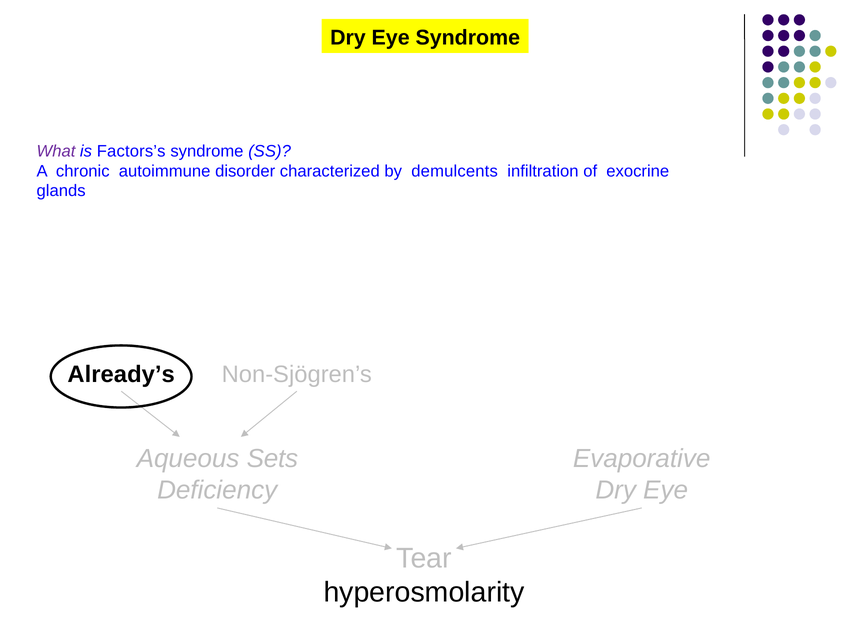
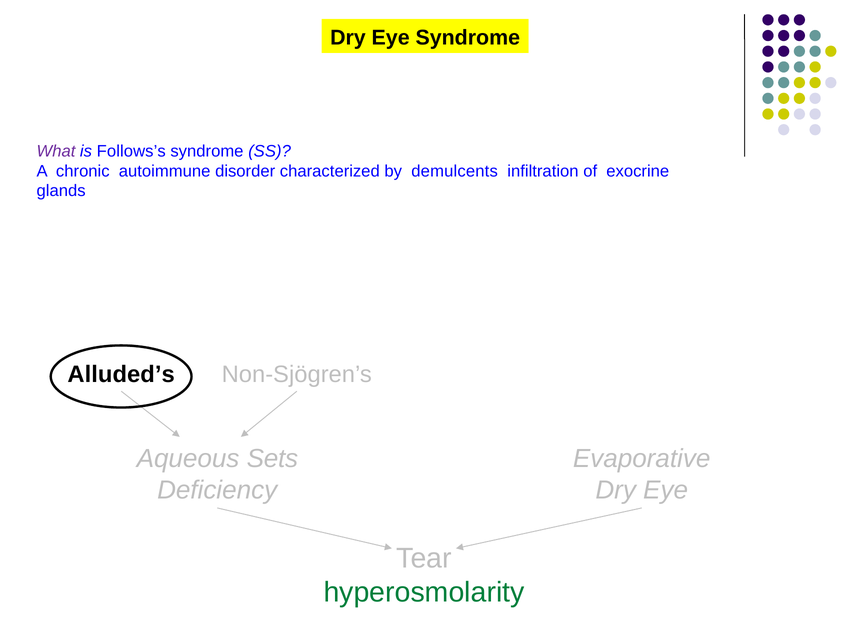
Factors’s: Factors’s -> Follows’s
Already’s: Already’s -> Alluded’s
hyperosmolarity colour: black -> green
